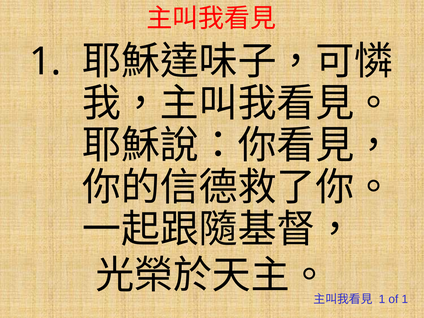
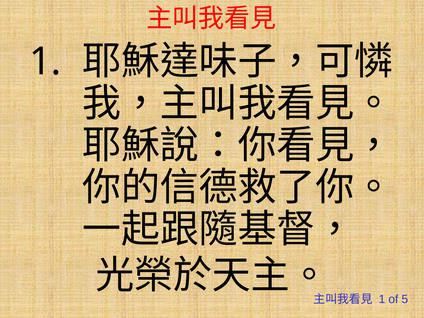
of 1: 1 -> 5
